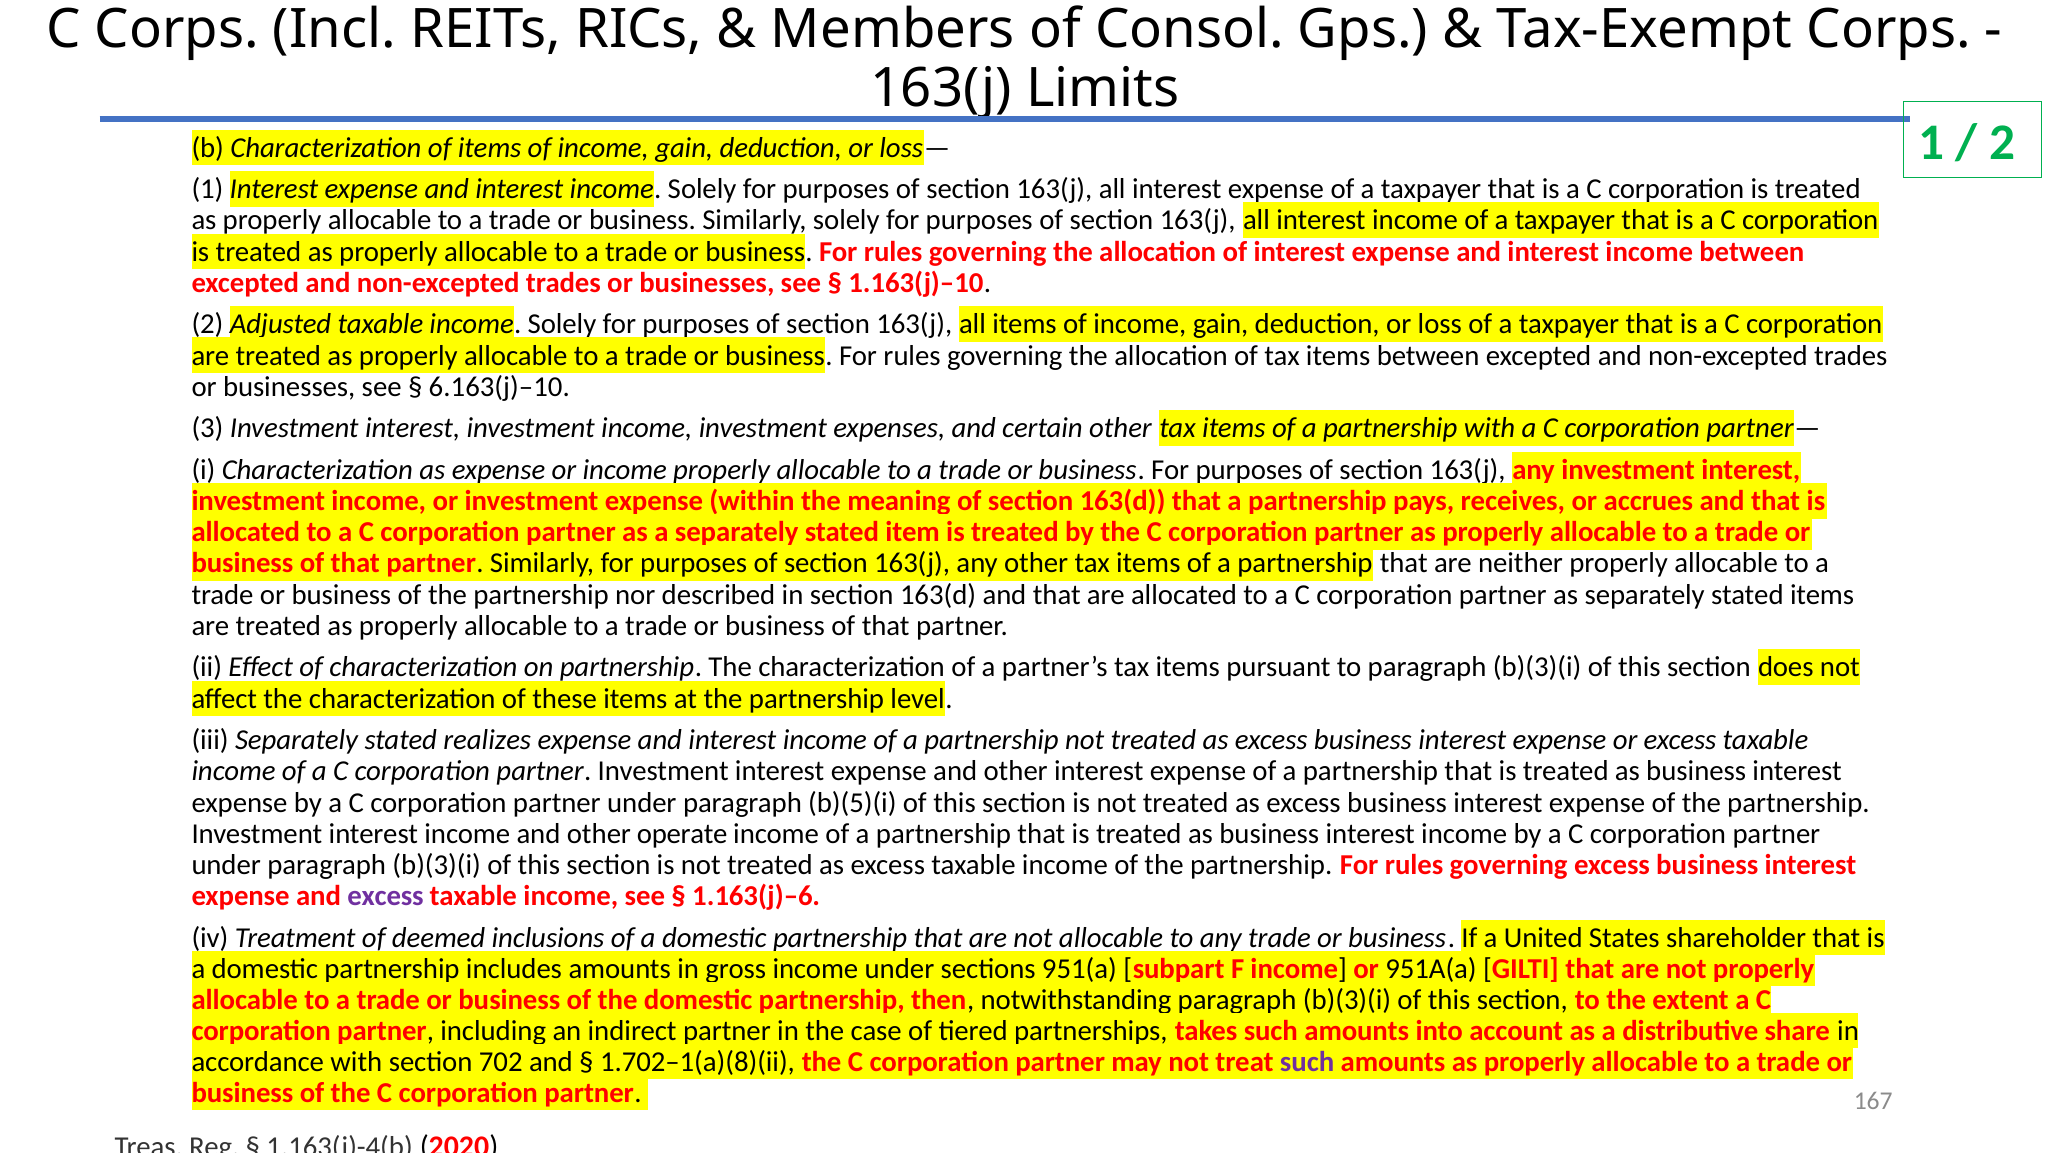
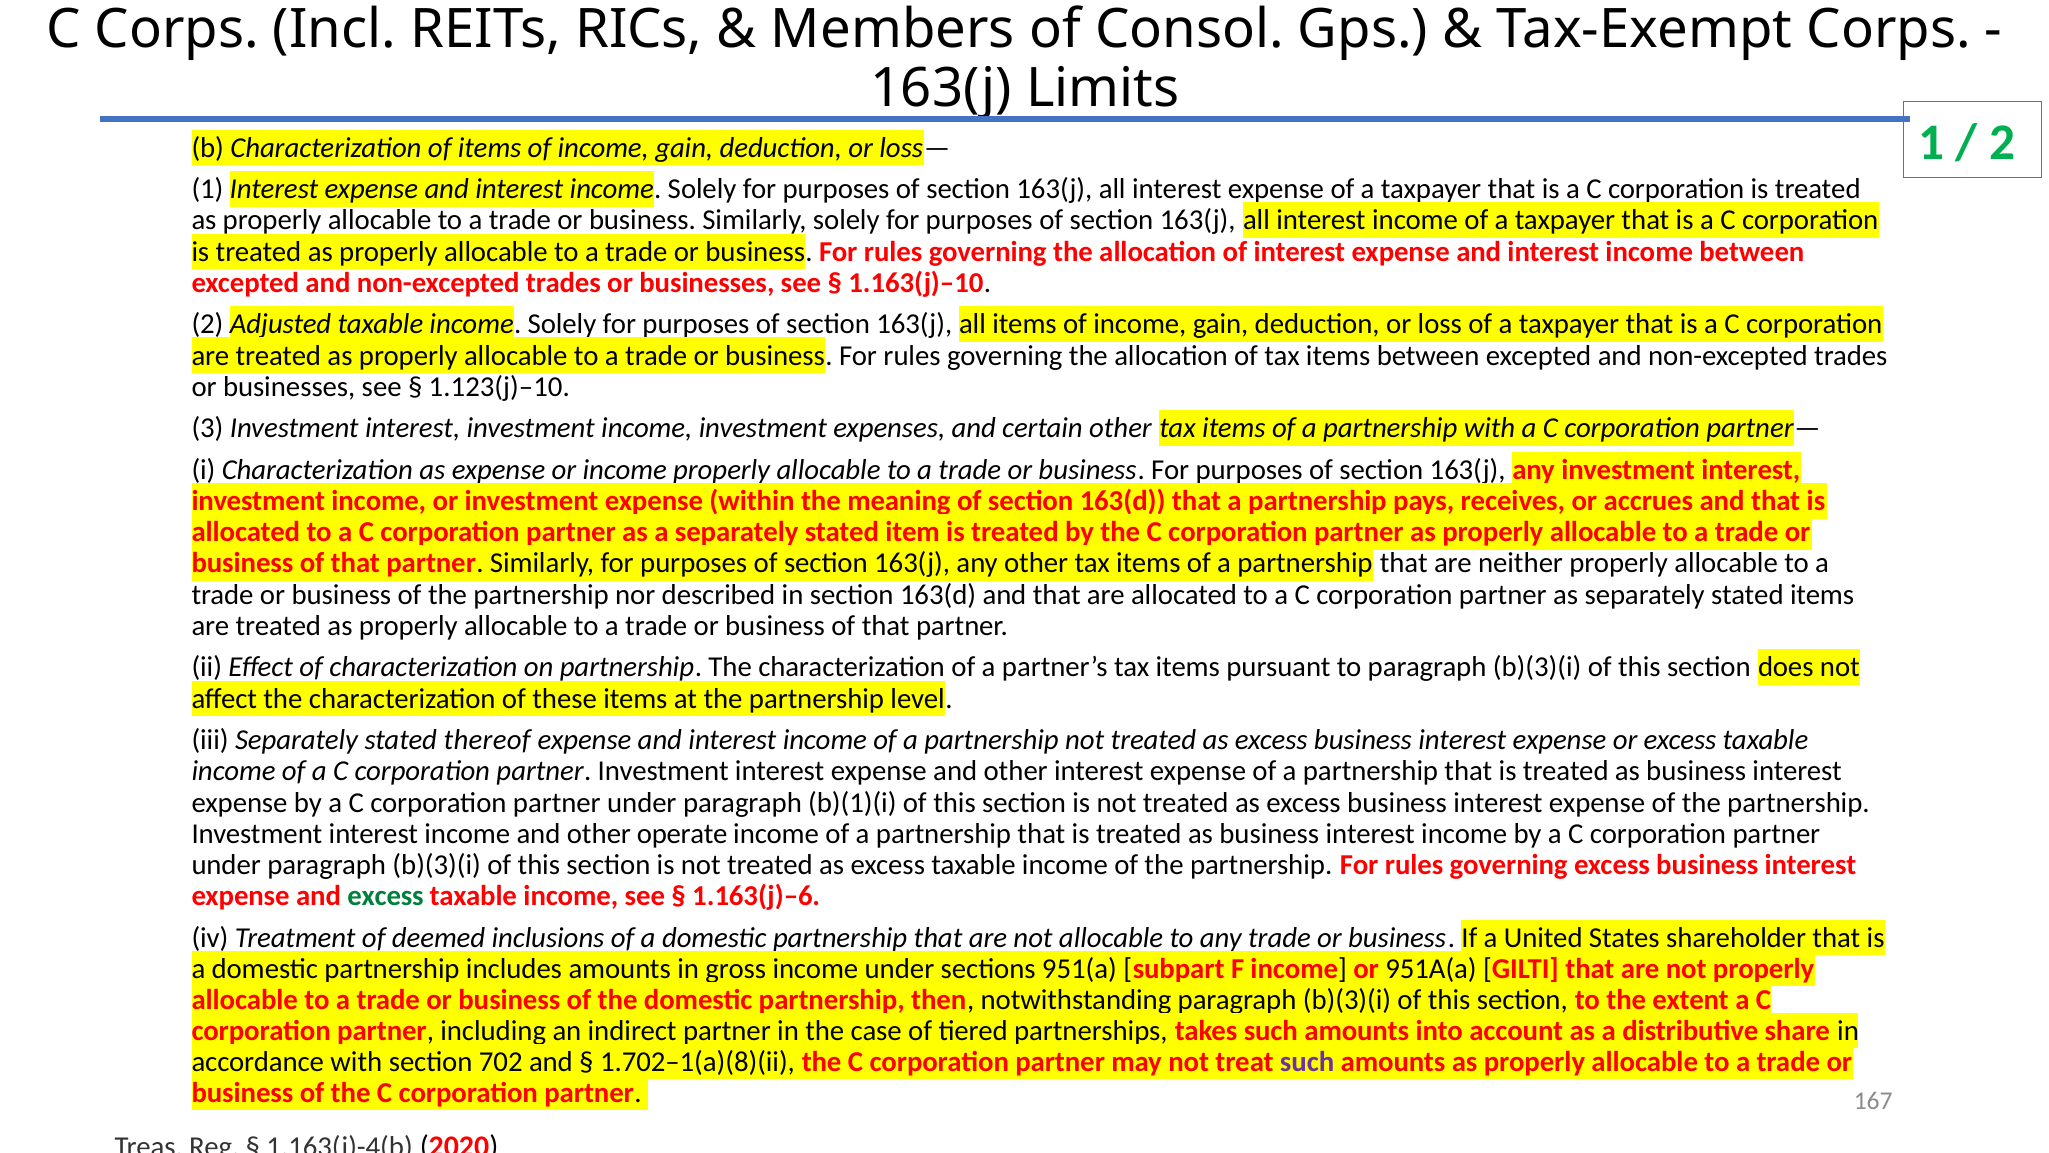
6.163(j)–10: 6.163(j)–10 -> 1.123(j)–10
realizes: realizes -> thereof
b)(5)(i: b)(5)(i -> b)(1)(i
excess at (385, 896) colour: purple -> green
